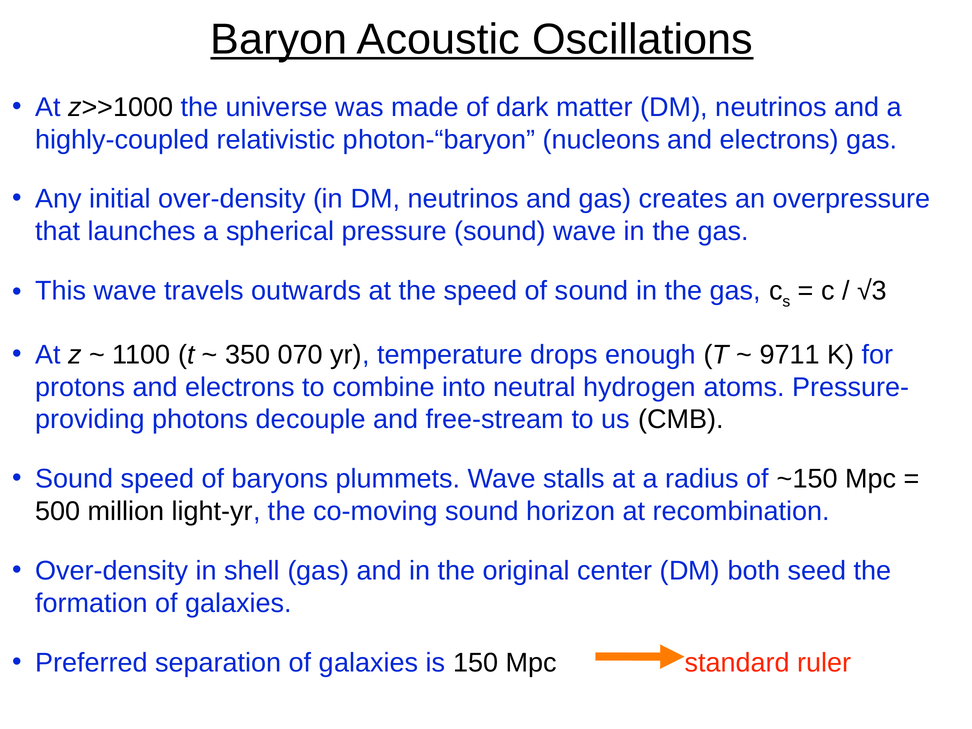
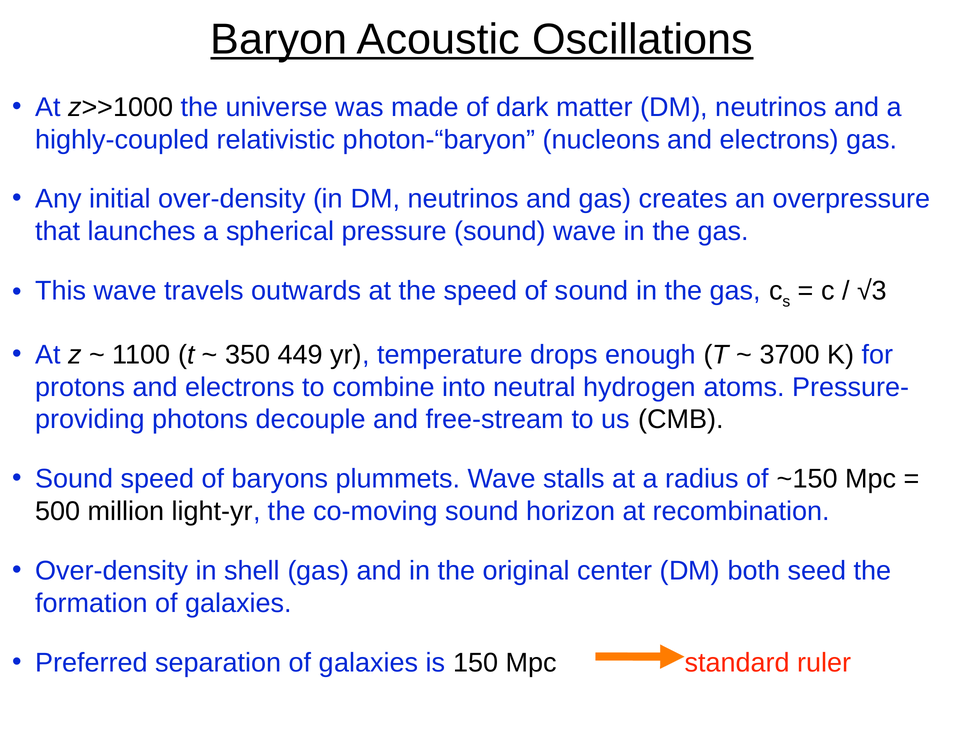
070: 070 -> 449
9711: 9711 -> 3700
